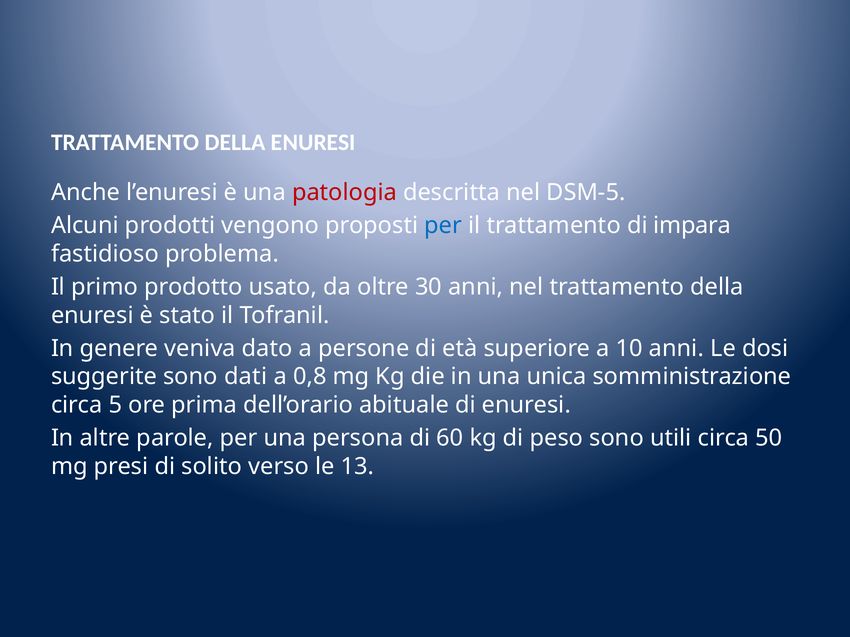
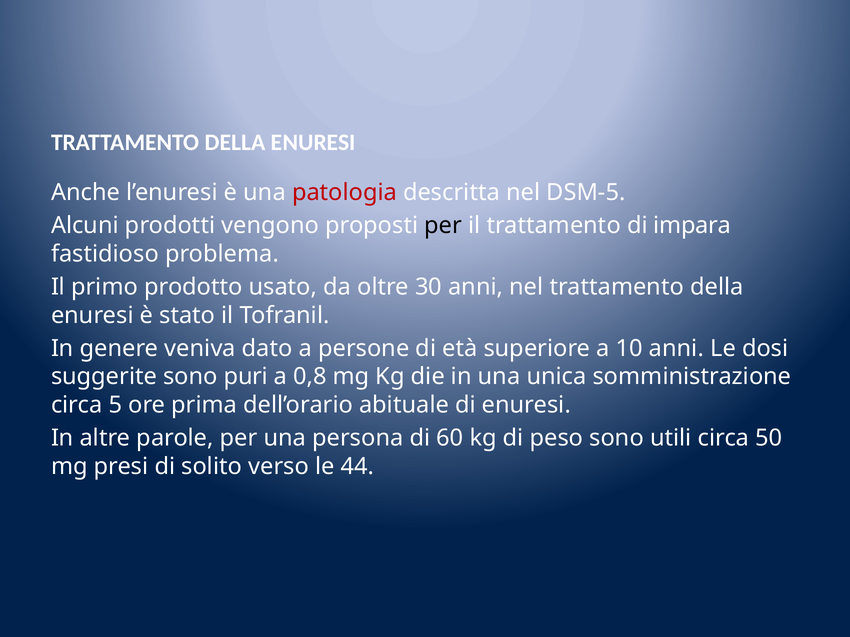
per at (443, 226) colour: blue -> black
dati: dati -> puri
13: 13 -> 44
